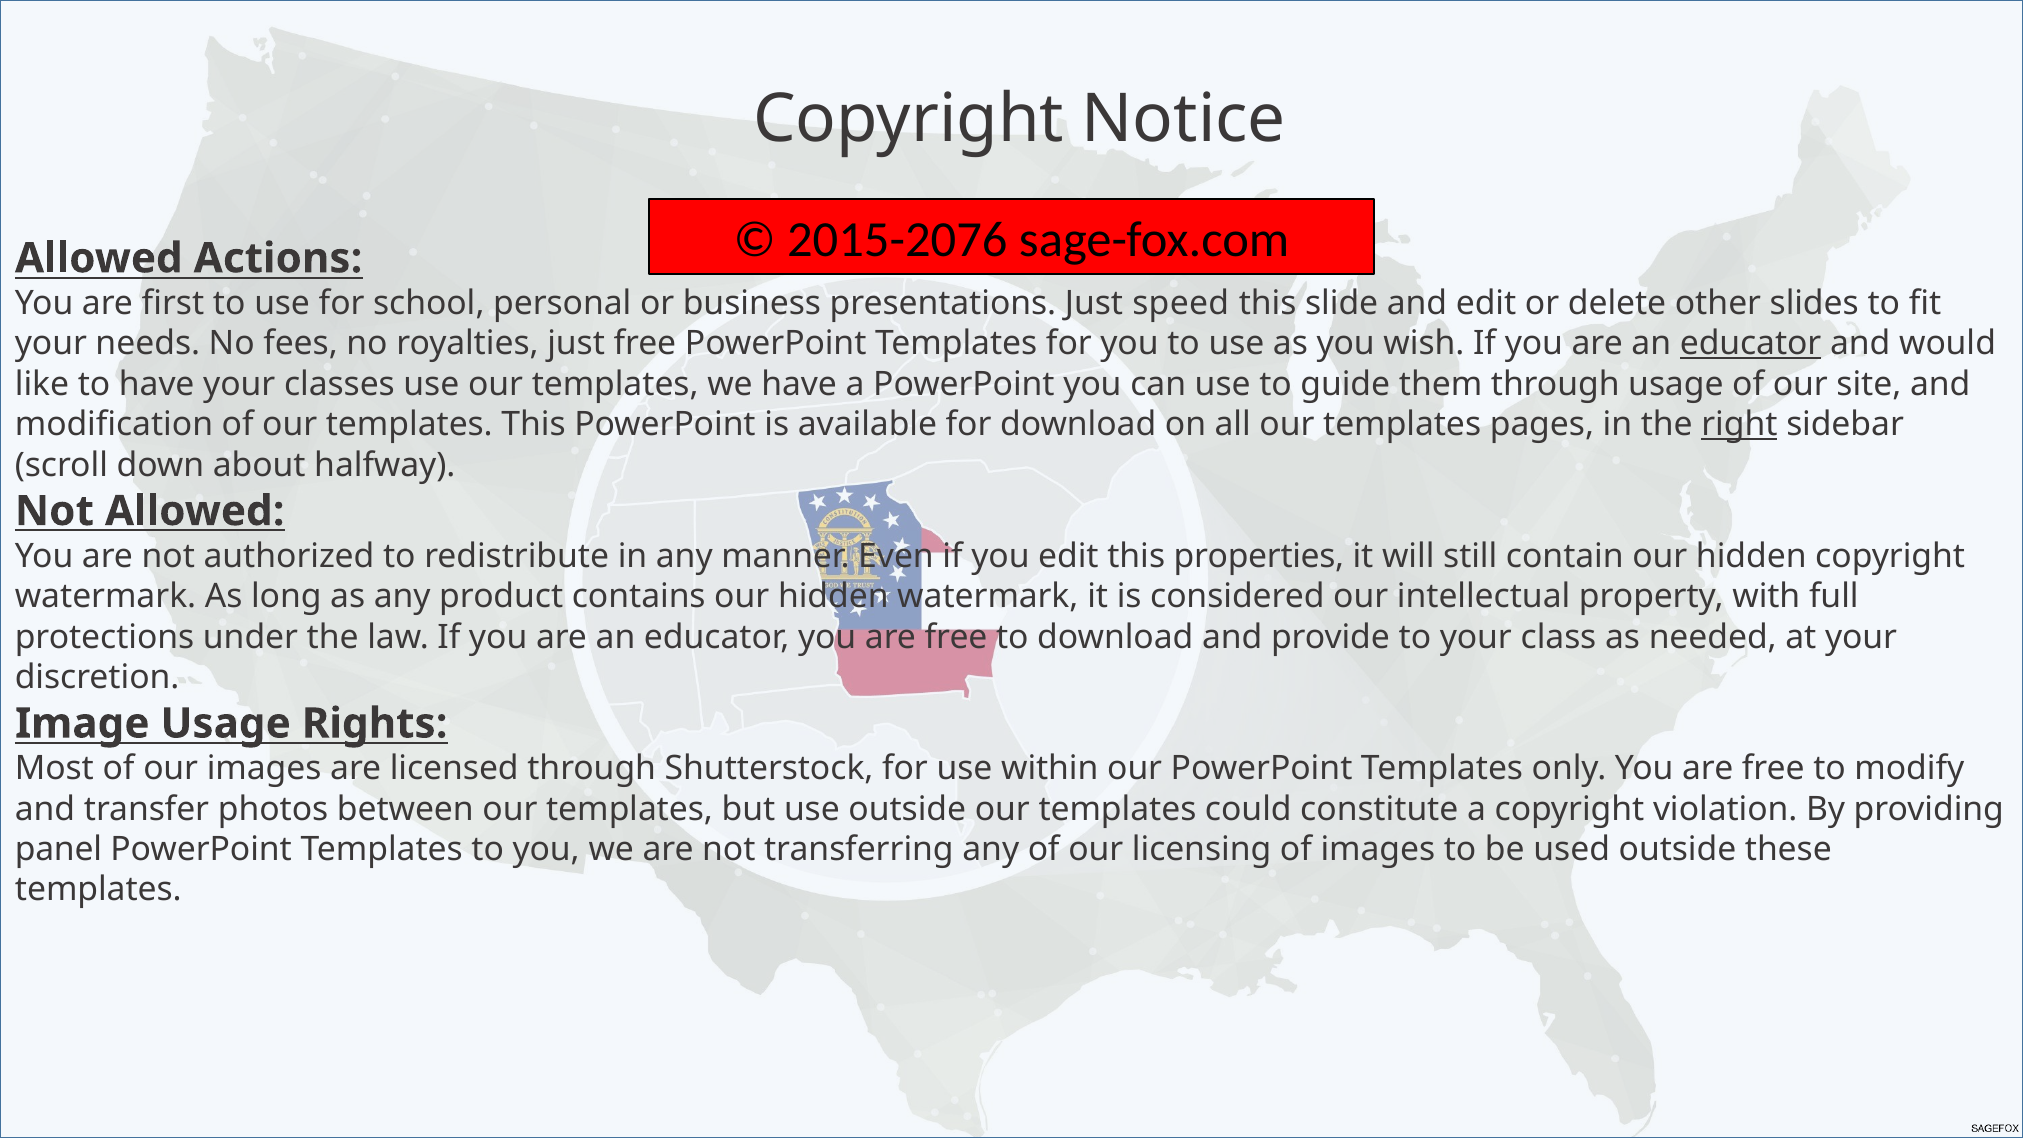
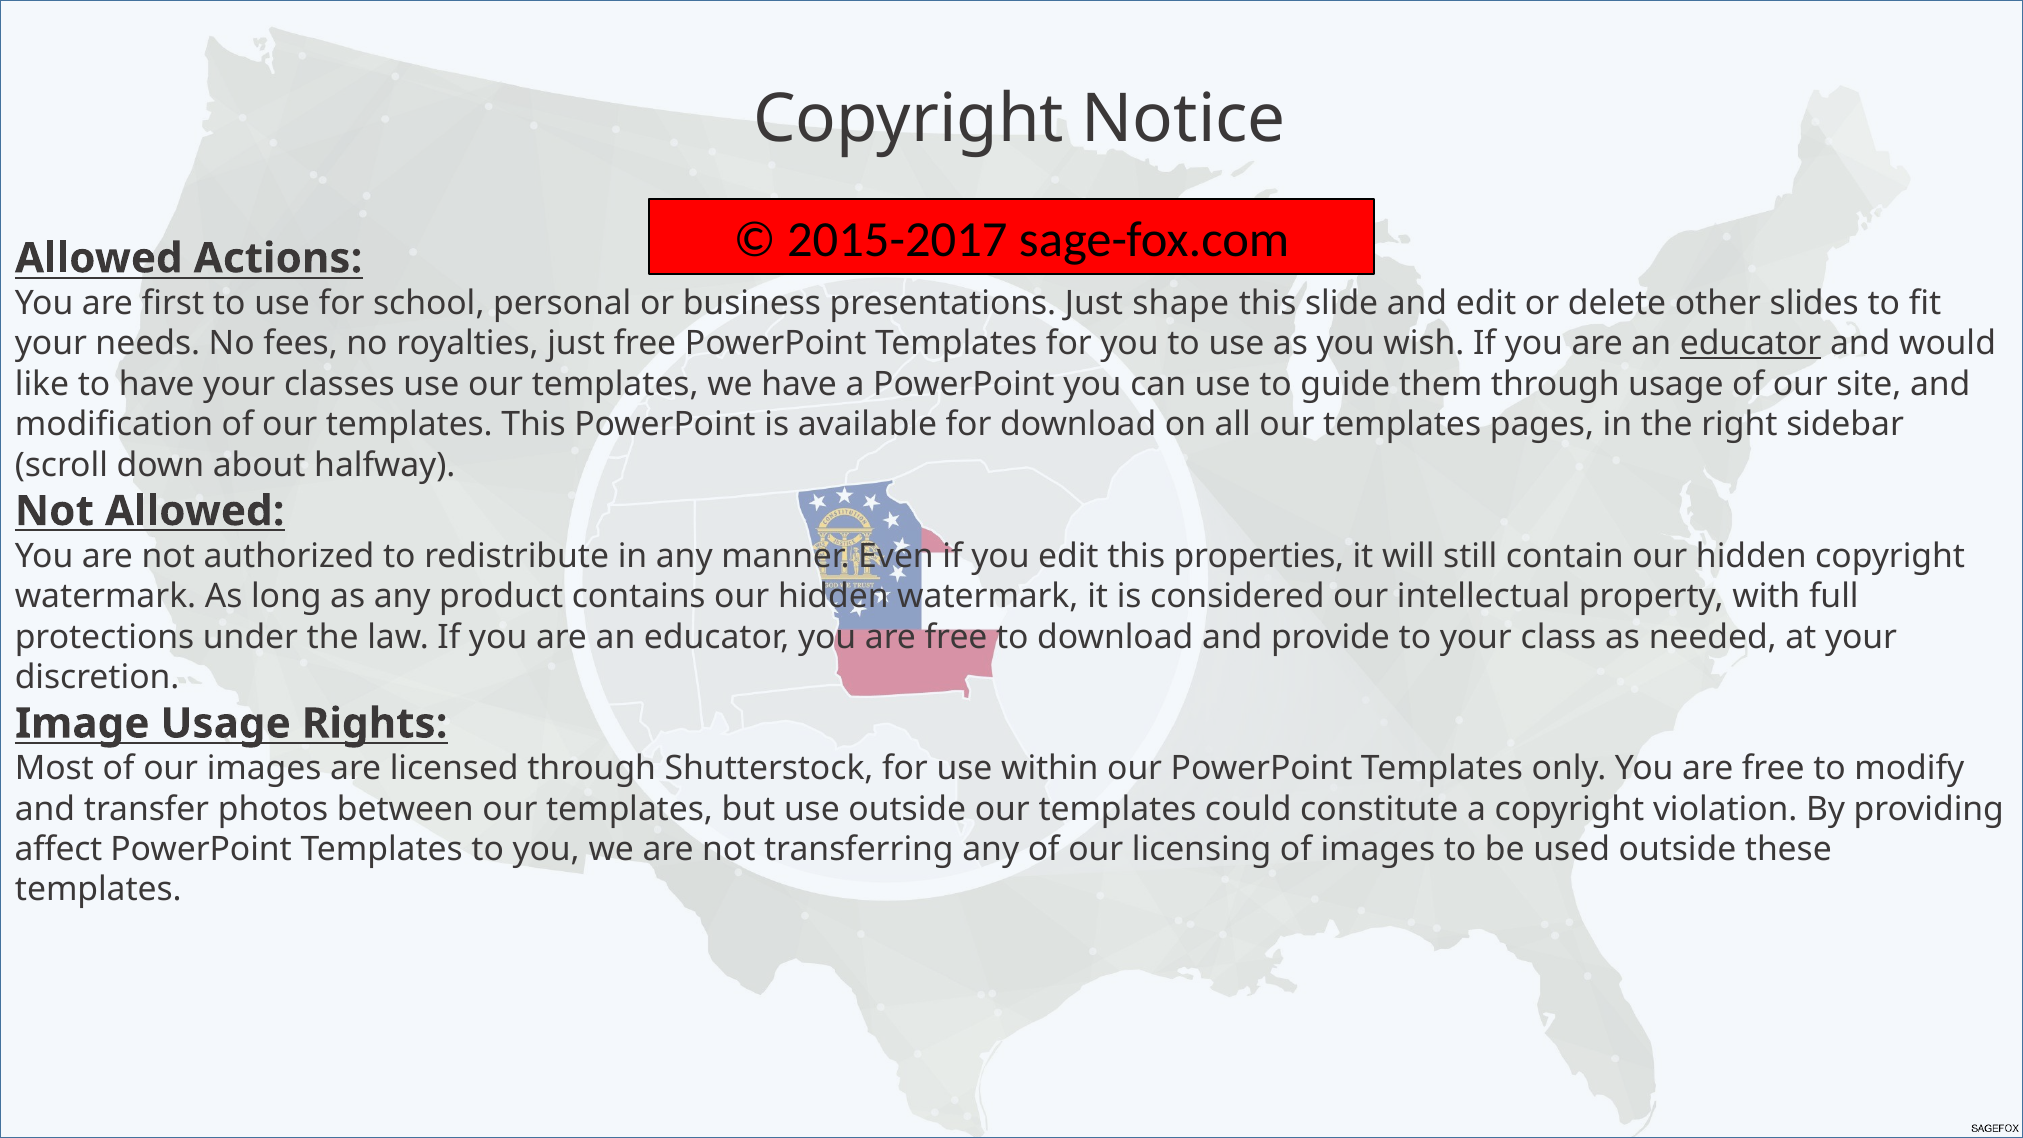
2015-2076: 2015-2076 -> 2015-2017
speed: speed -> shape
right underline: present -> none
panel: panel -> affect
